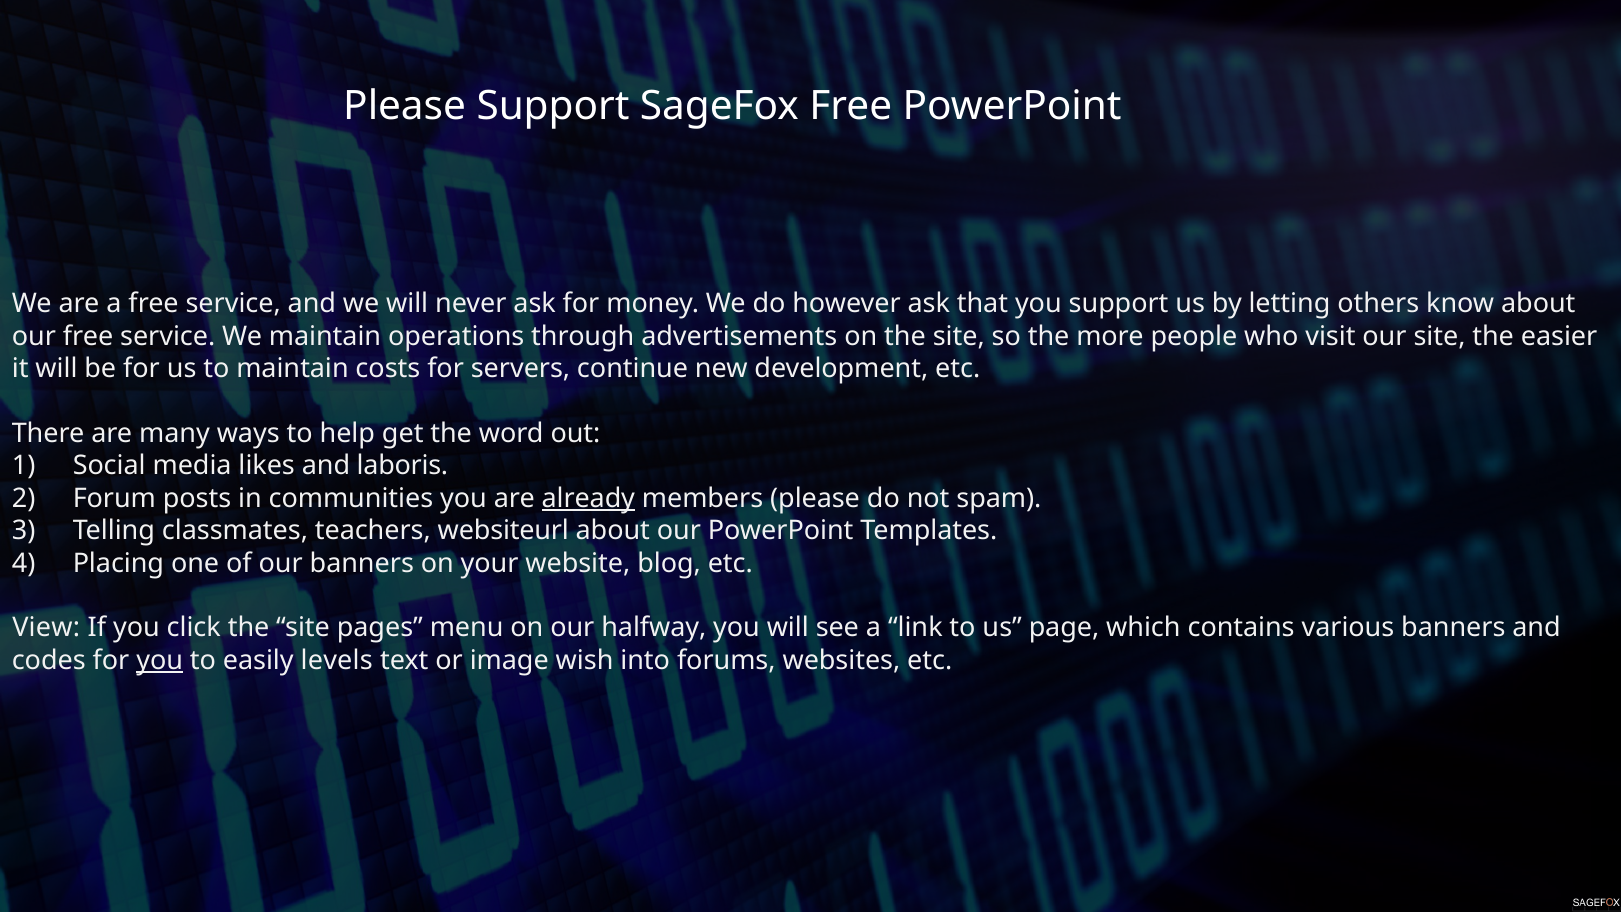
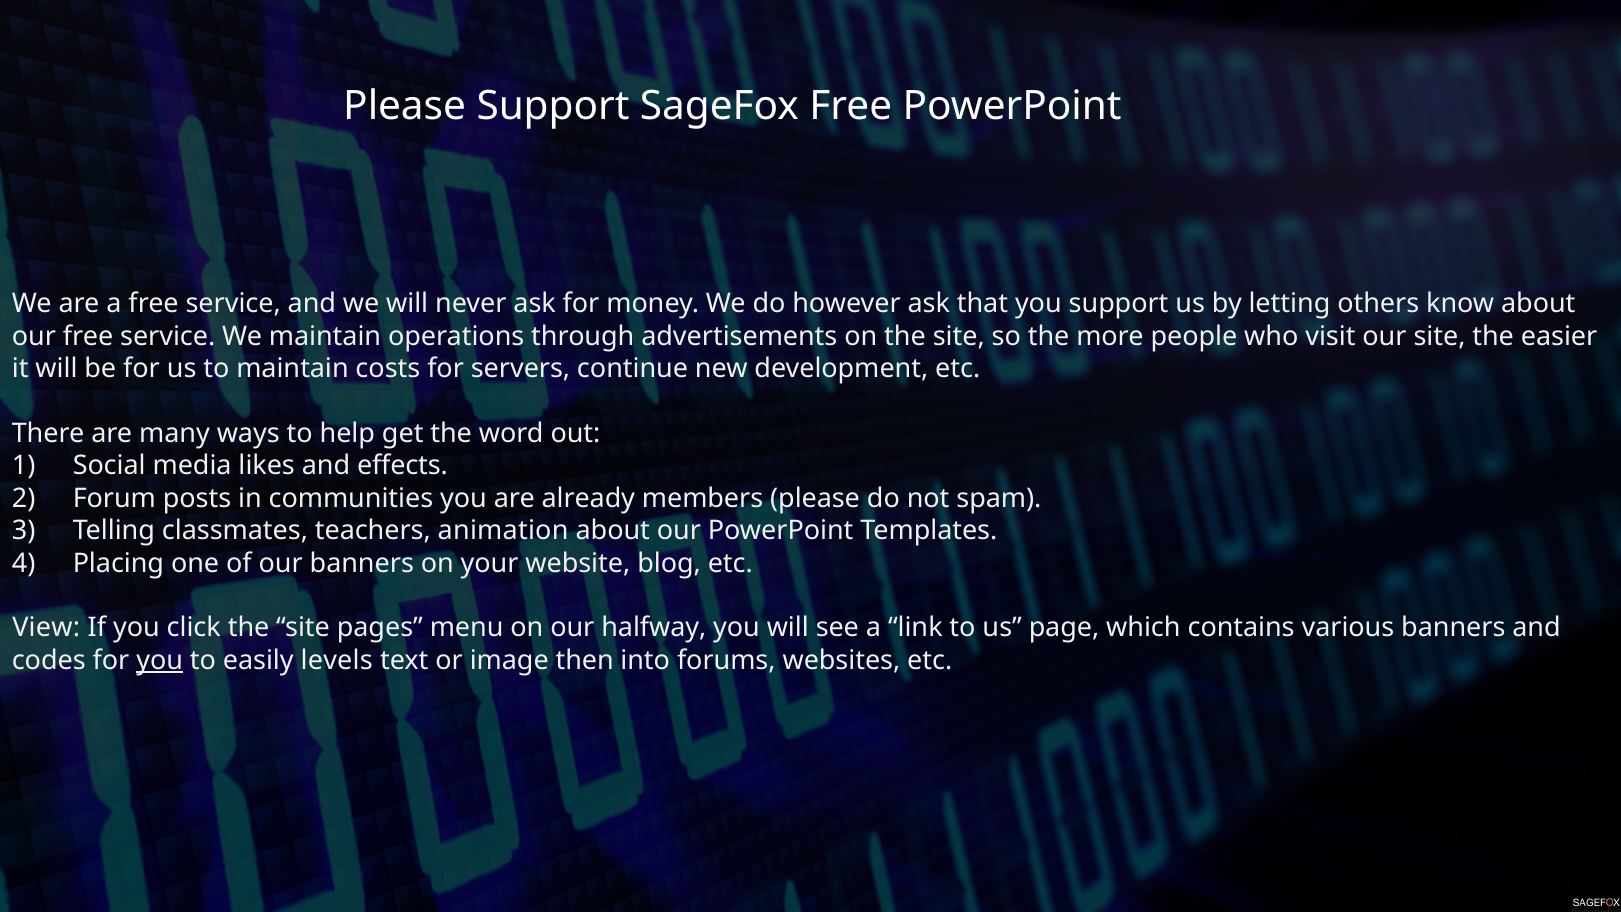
laboris: laboris -> effects
already underline: present -> none
websiteurl: websiteurl -> animation
wish: wish -> then
